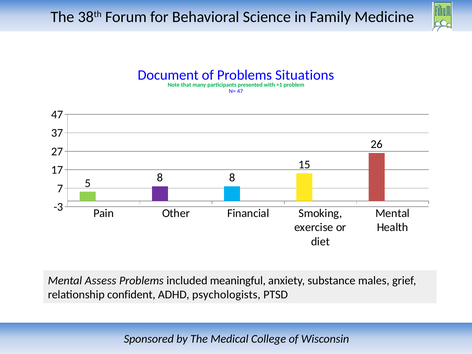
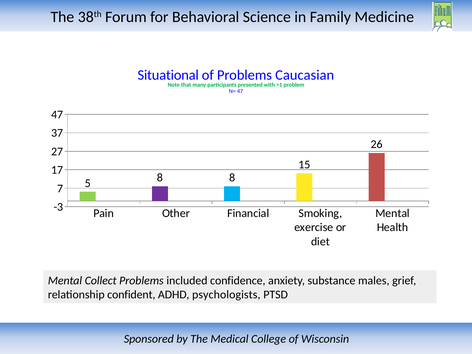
Document: Document -> Situational
Situations: Situations -> Caucasian
Assess: Assess -> Collect
meaningful: meaningful -> confidence
